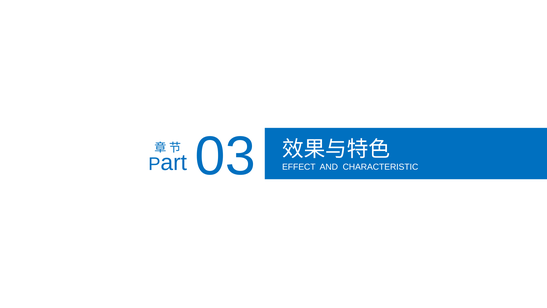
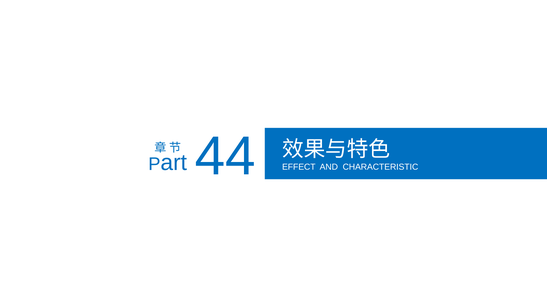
03: 03 -> 44
